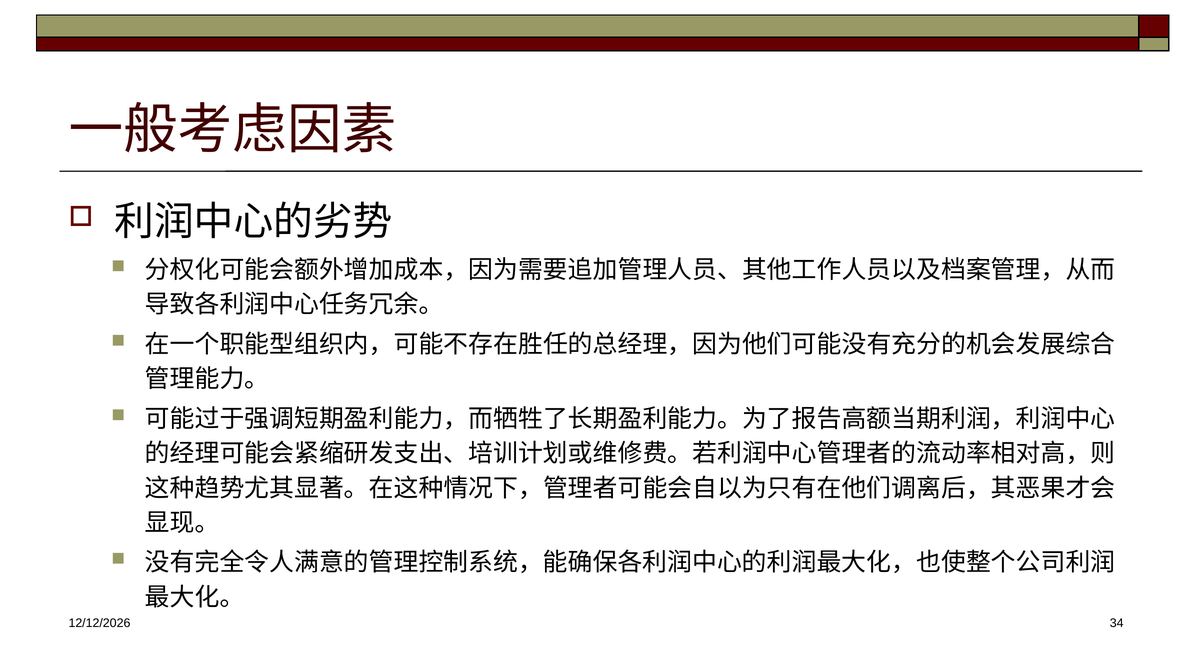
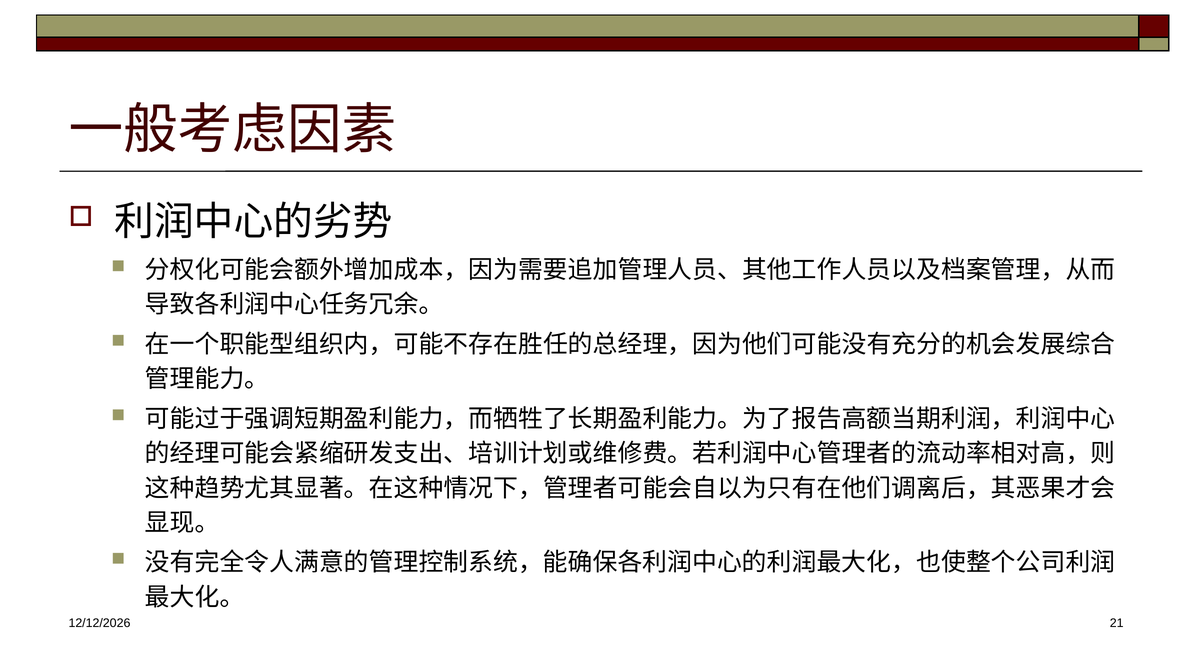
34: 34 -> 21
